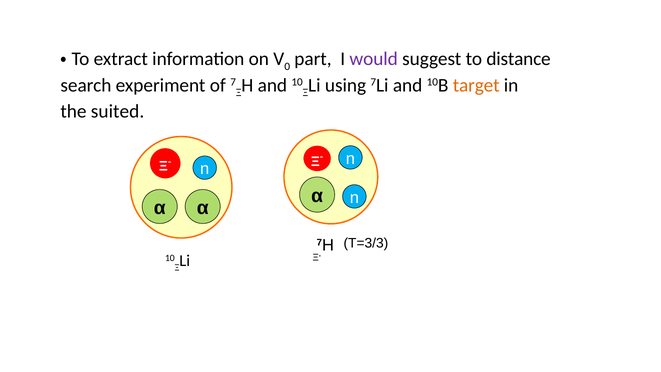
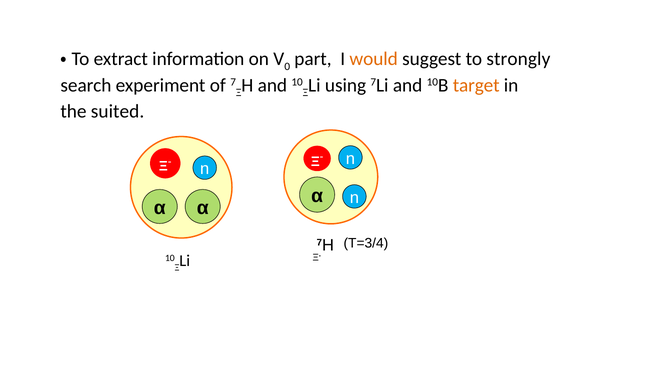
would colour: purple -> orange
distance: distance -> strongly
T=3/3: T=3/3 -> T=3/4
